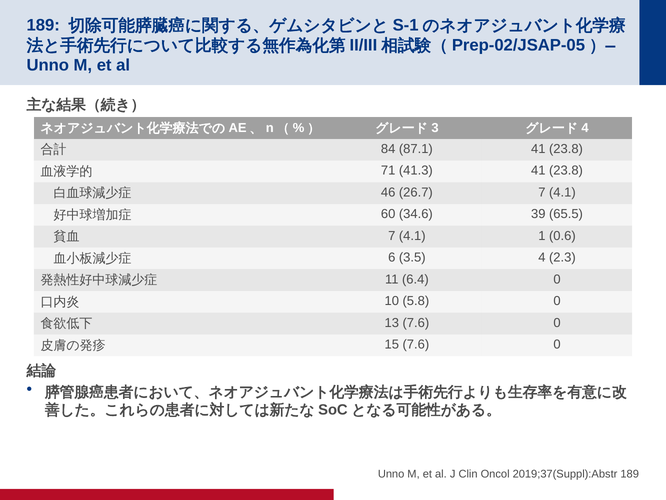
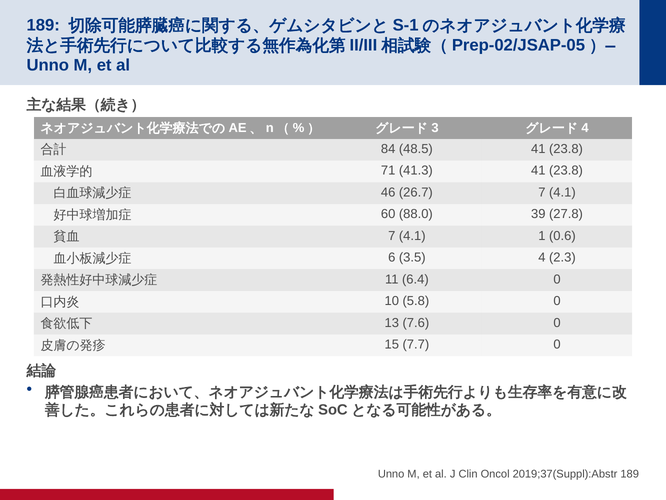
87.1: 87.1 -> 48.5
34.6: 34.6 -> 88.0
65.5: 65.5 -> 27.8
15 7.6: 7.6 -> 7.7
